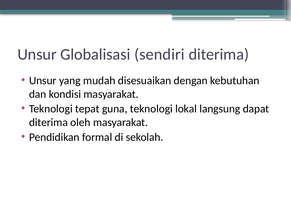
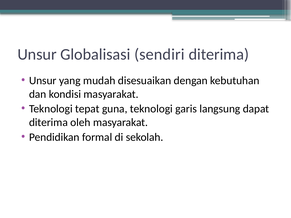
lokal: lokal -> garis
